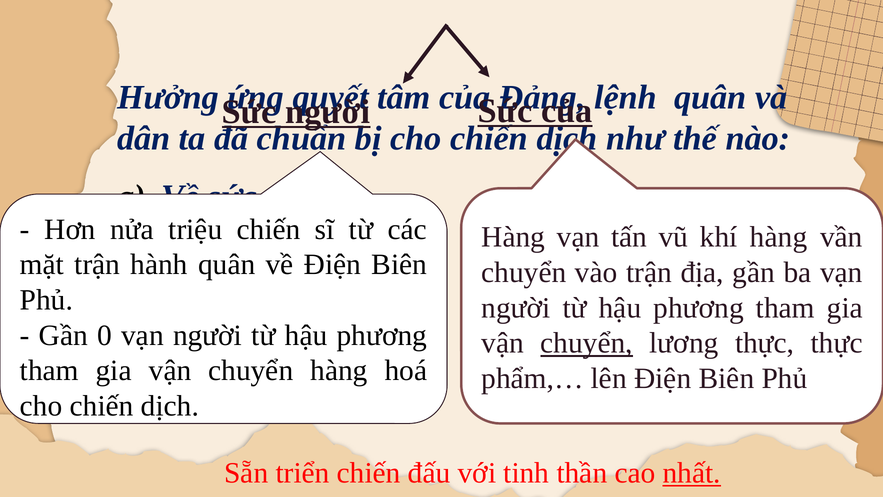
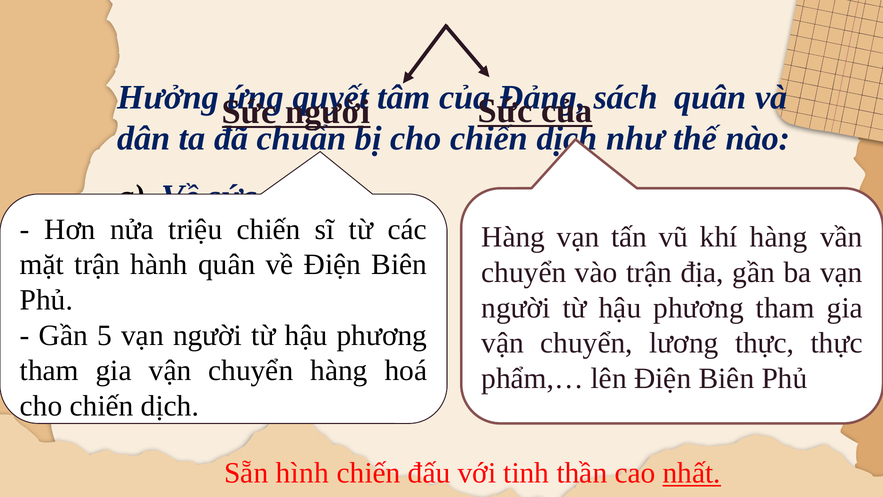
lệnh: lệnh -> sách
0: 0 -> 5
chuyển at (587, 343) underline: present -> none
triển: triển -> hình
